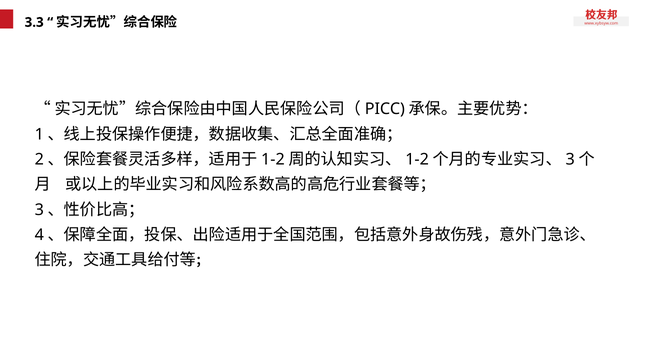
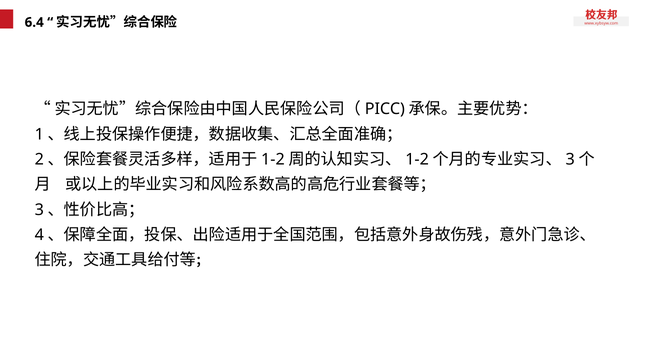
3.3: 3.3 -> 6.4
